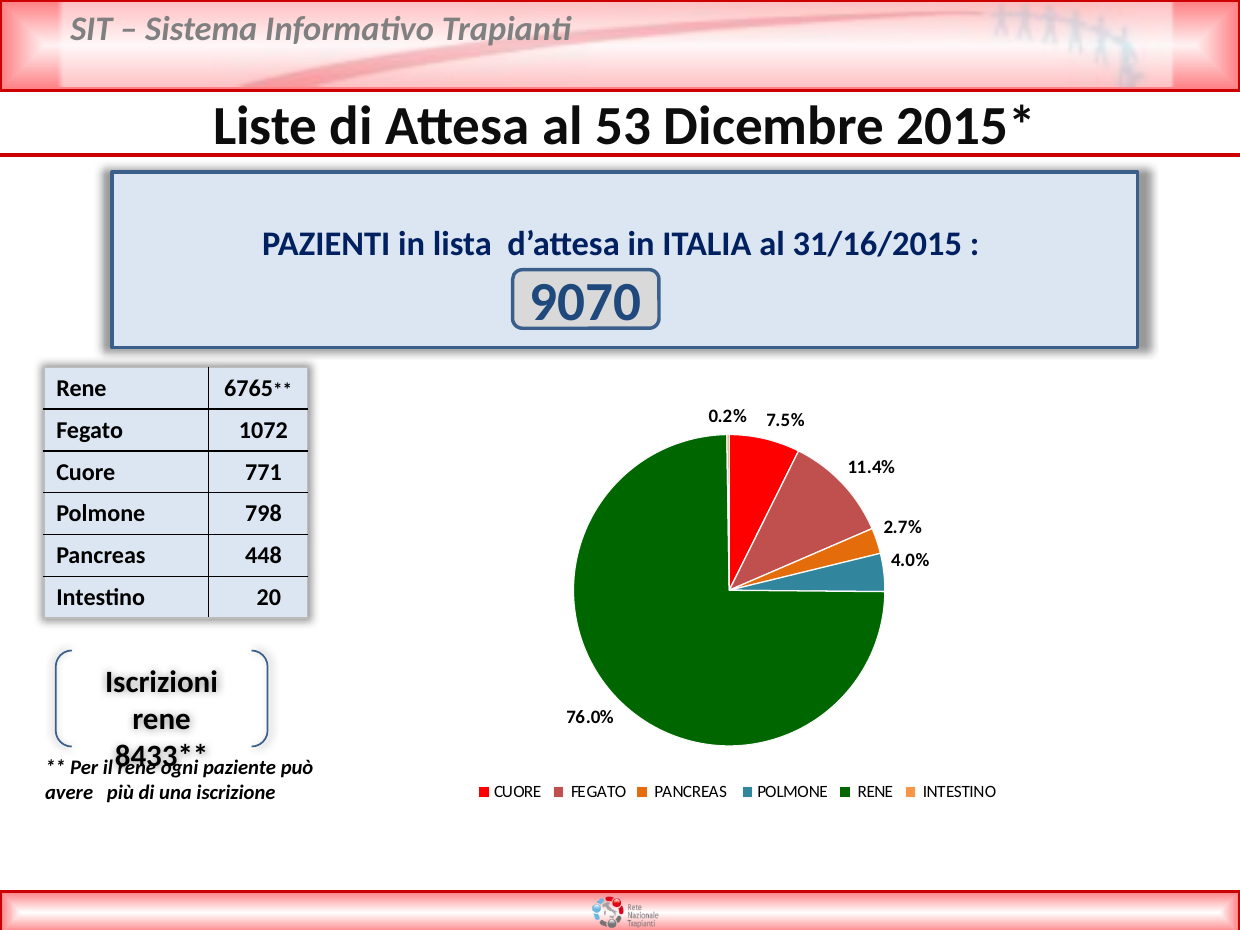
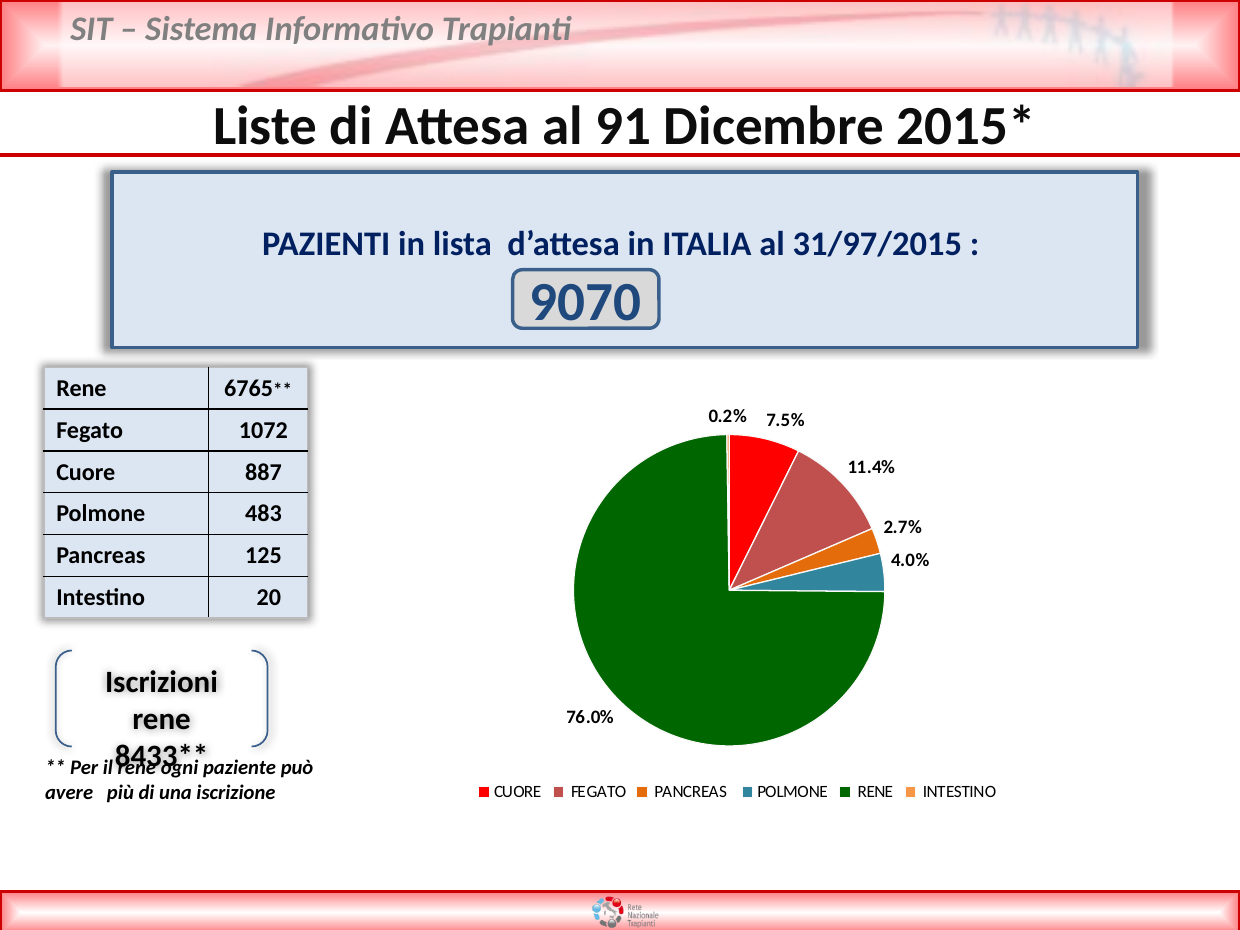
53: 53 -> 91
31/16/2015: 31/16/2015 -> 31/97/2015
771: 771 -> 887
798: 798 -> 483
448: 448 -> 125
